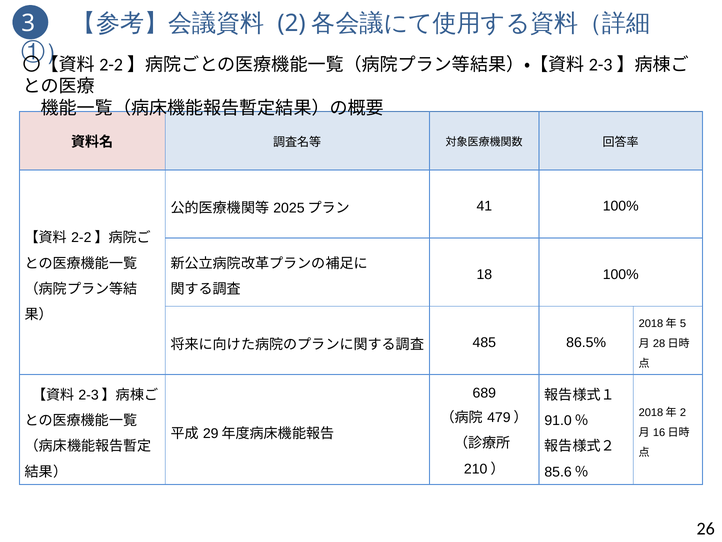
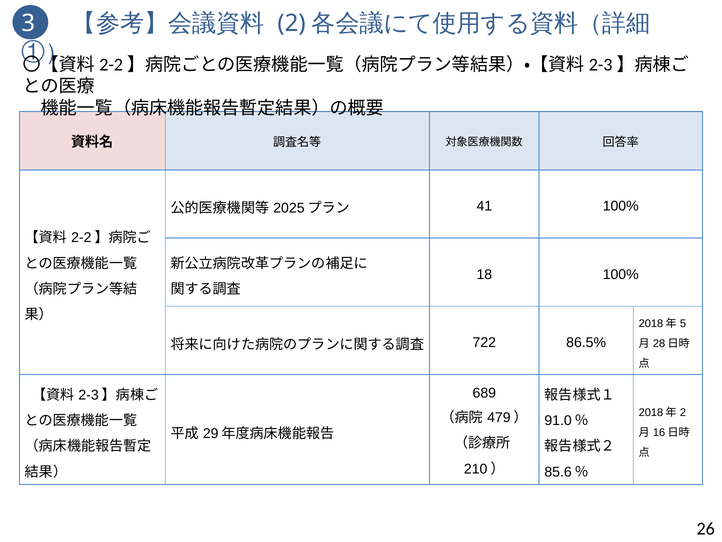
485: 485 -> 722
